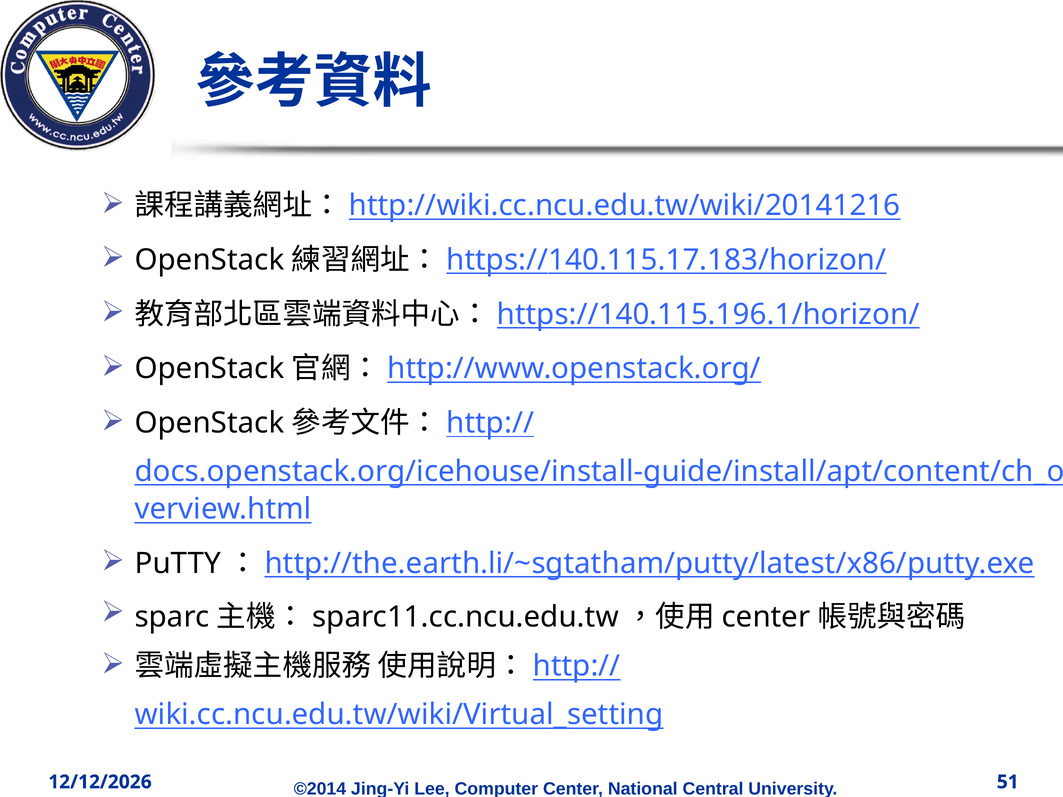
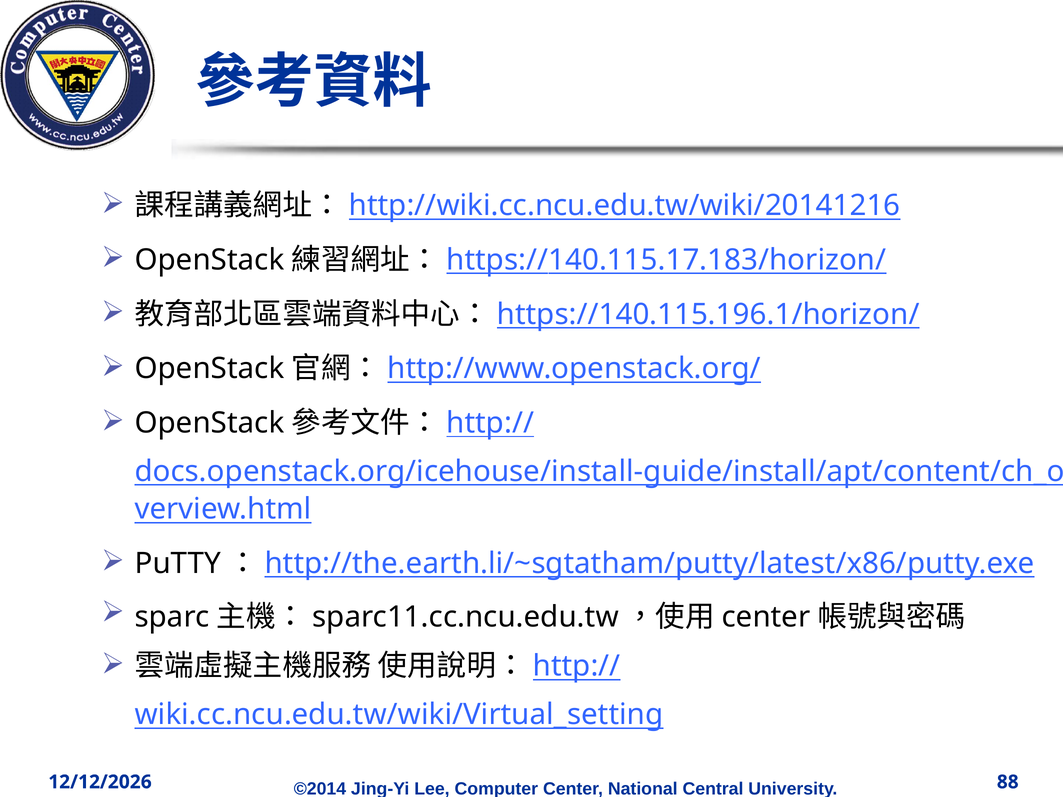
51: 51 -> 88
